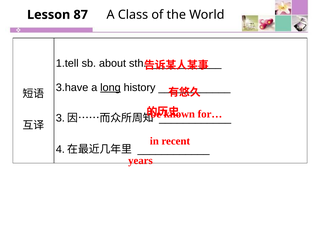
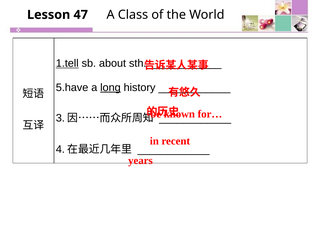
87: 87 -> 47
1.tell underline: none -> present
3.have: 3.have -> 5.have
